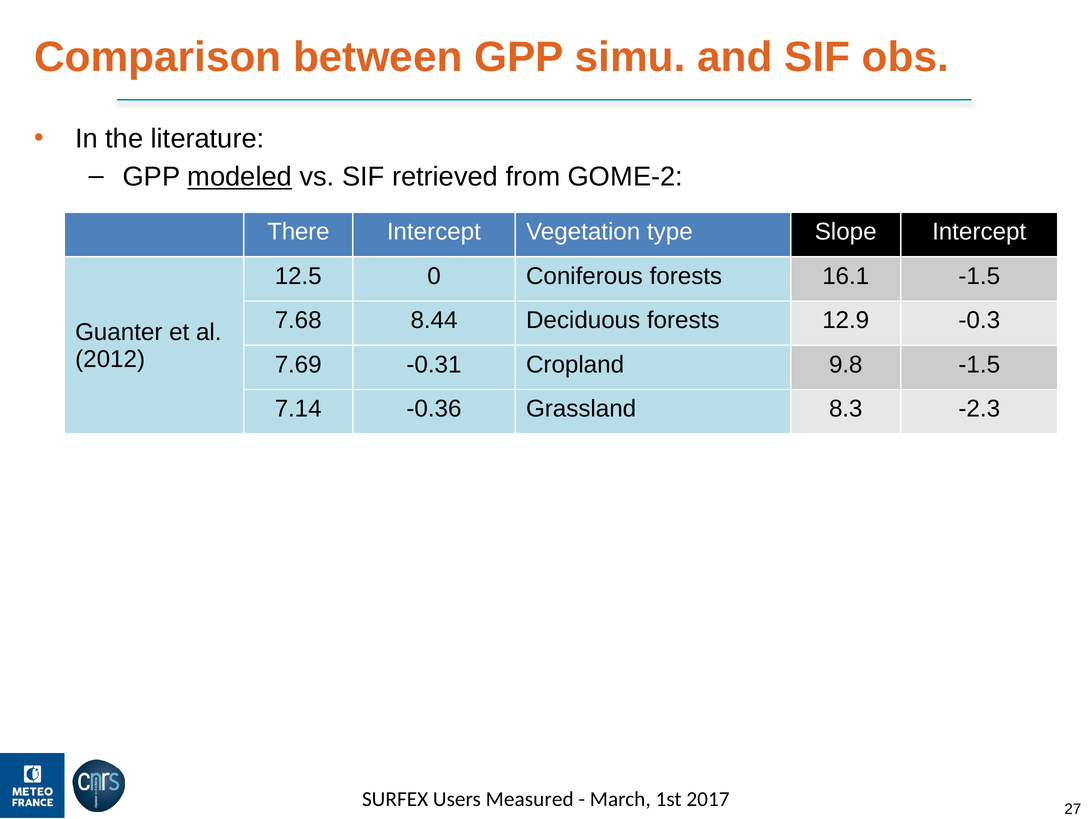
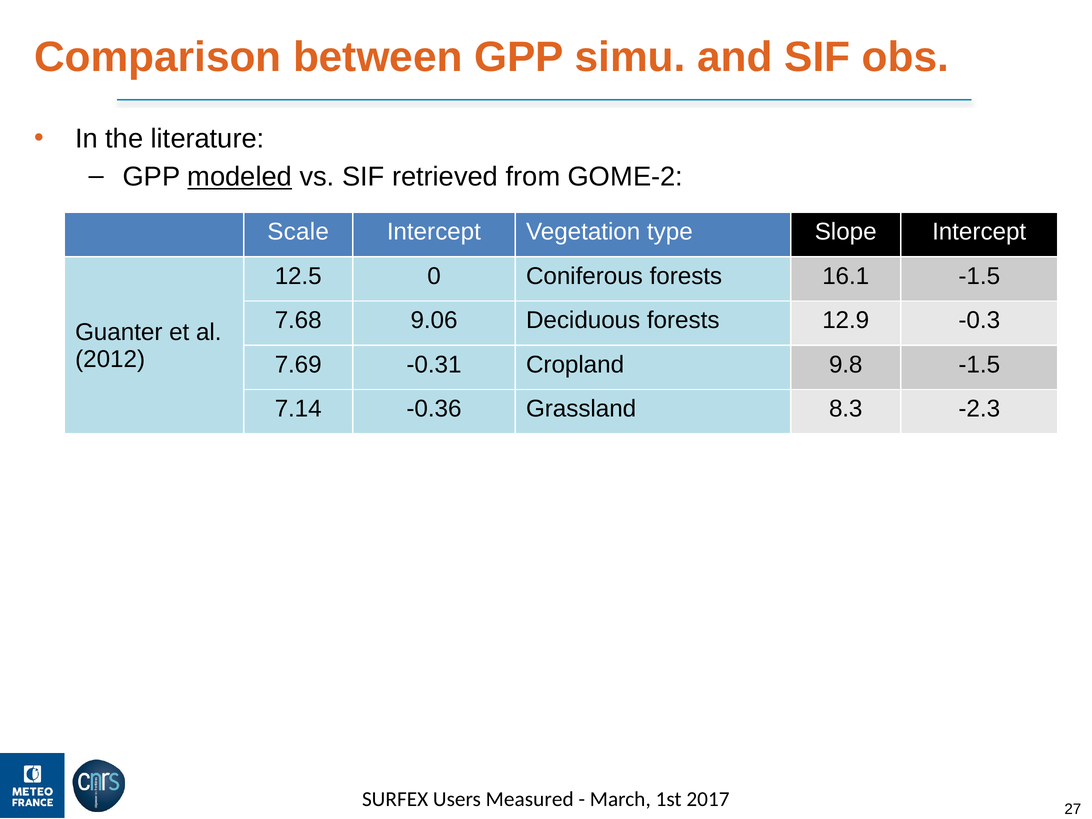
There: There -> Scale
8.44: 8.44 -> 9.06
